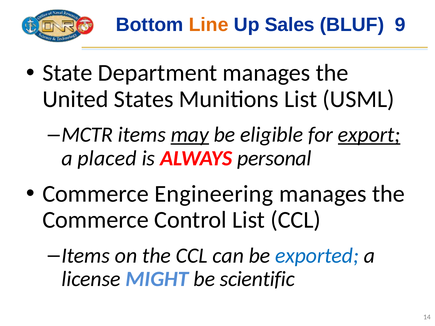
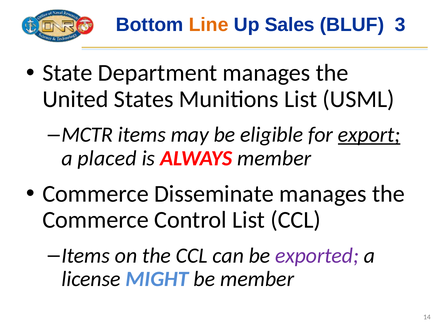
9: 9 -> 3
may underline: present -> none
ALWAYS personal: personal -> member
Engineering: Engineering -> Disseminate
exported colour: blue -> purple
be scientific: scientific -> member
